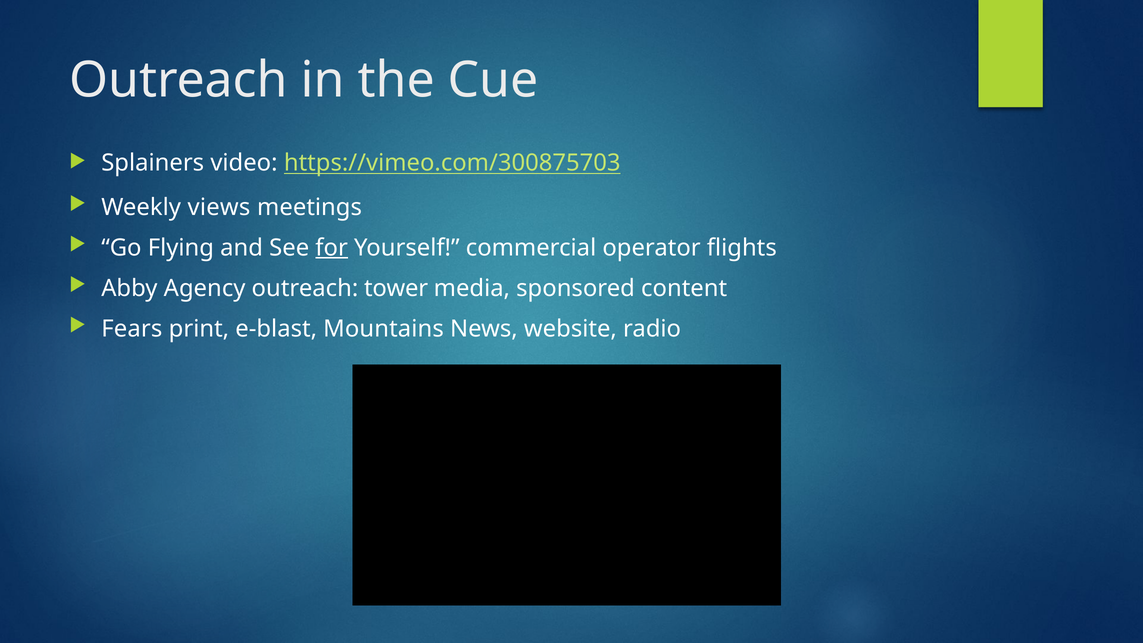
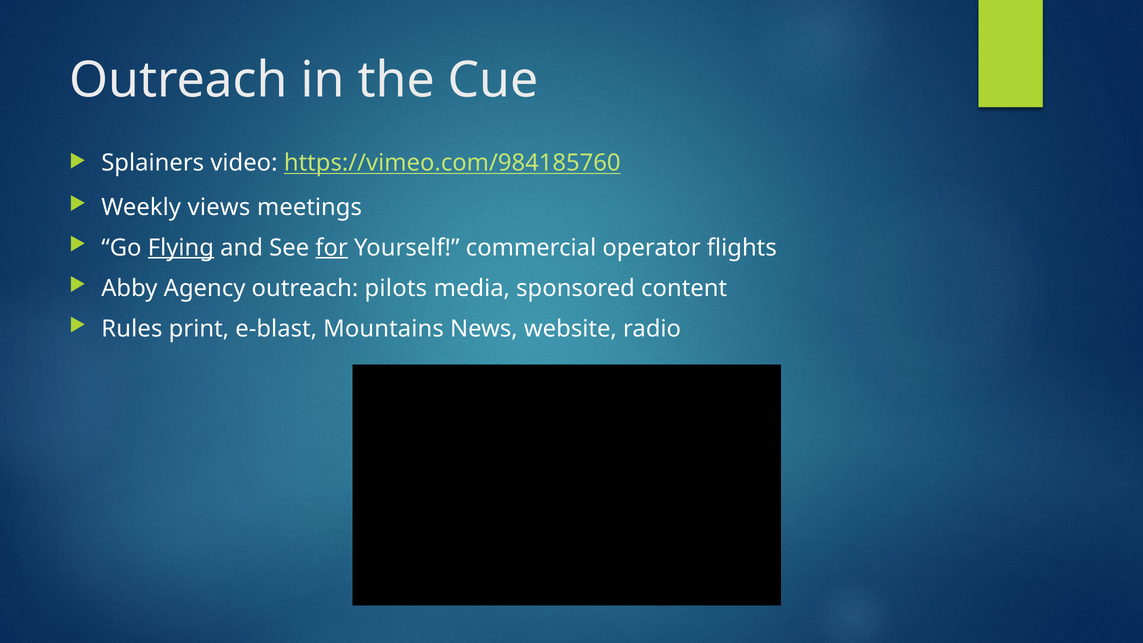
https://vimeo.com/300875703: https://vimeo.com/300875703 -> https://vimeo.com/984185760
Flying underline: none -> present
tower: tower -> pilots
Fears: Fears -> Rules
